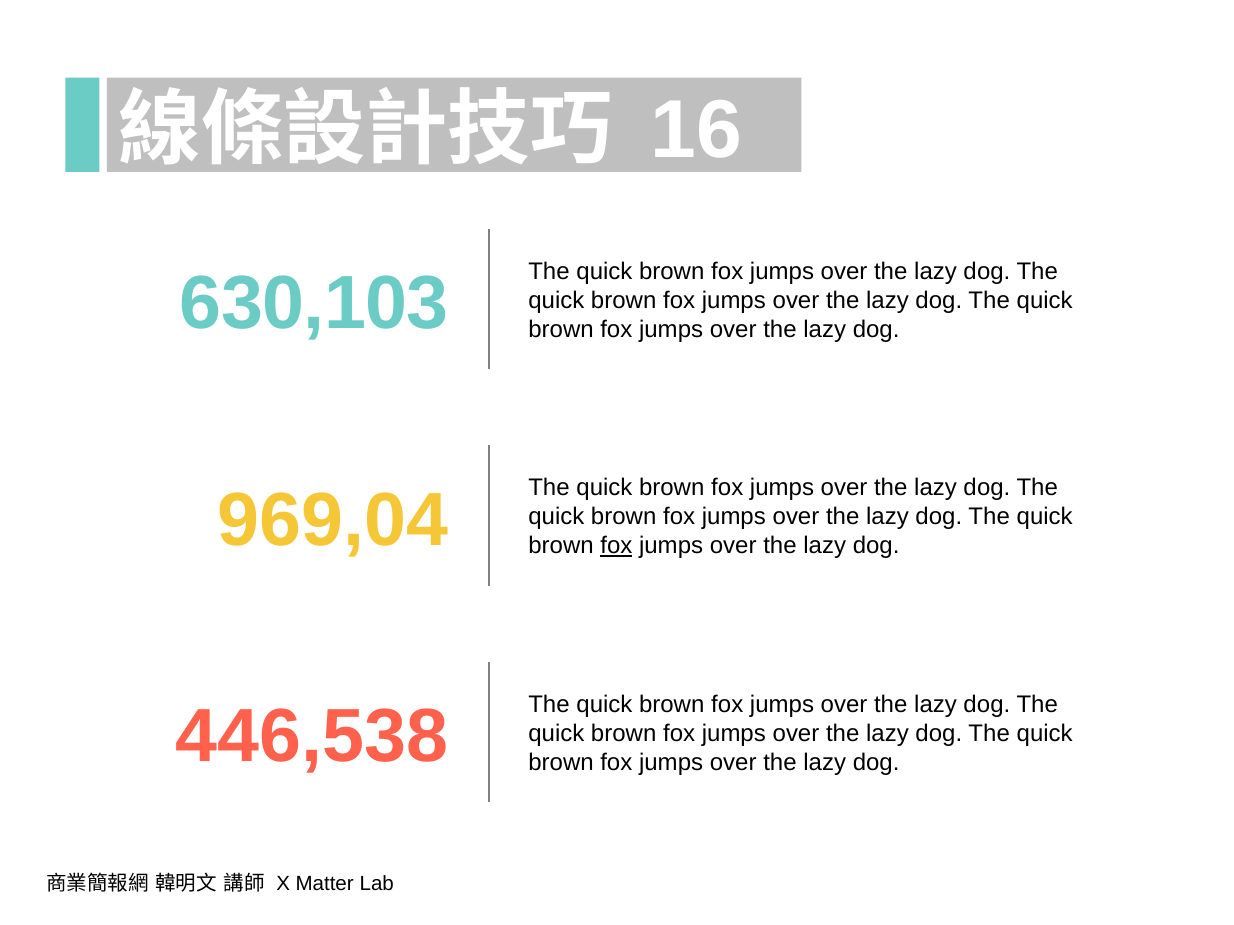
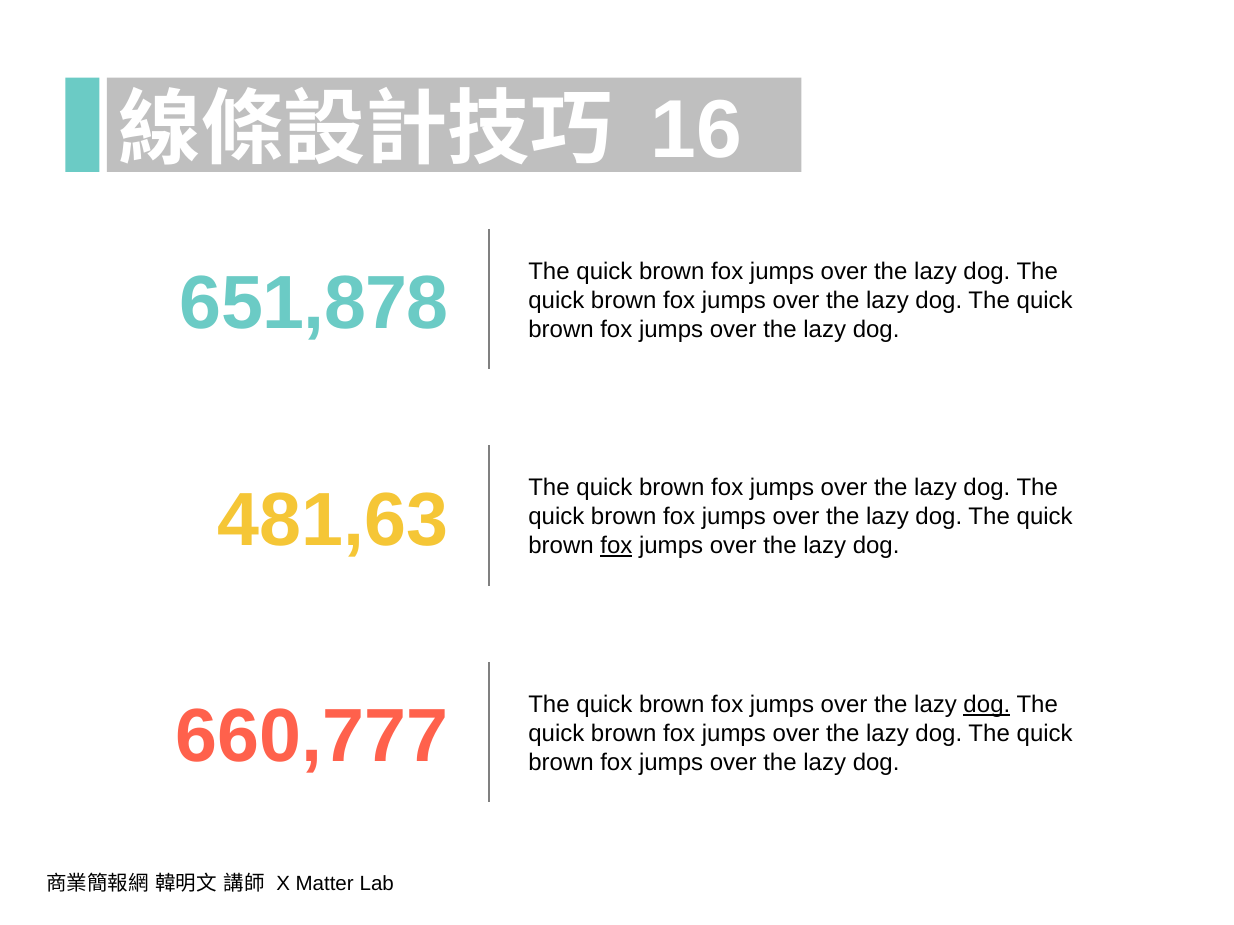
630,103: 630,103 -> 651,878
969,04: 969,04 -> 481,63
446,538: 446,538 -> 660,777
dog at (987, 705) underline: none -> present
